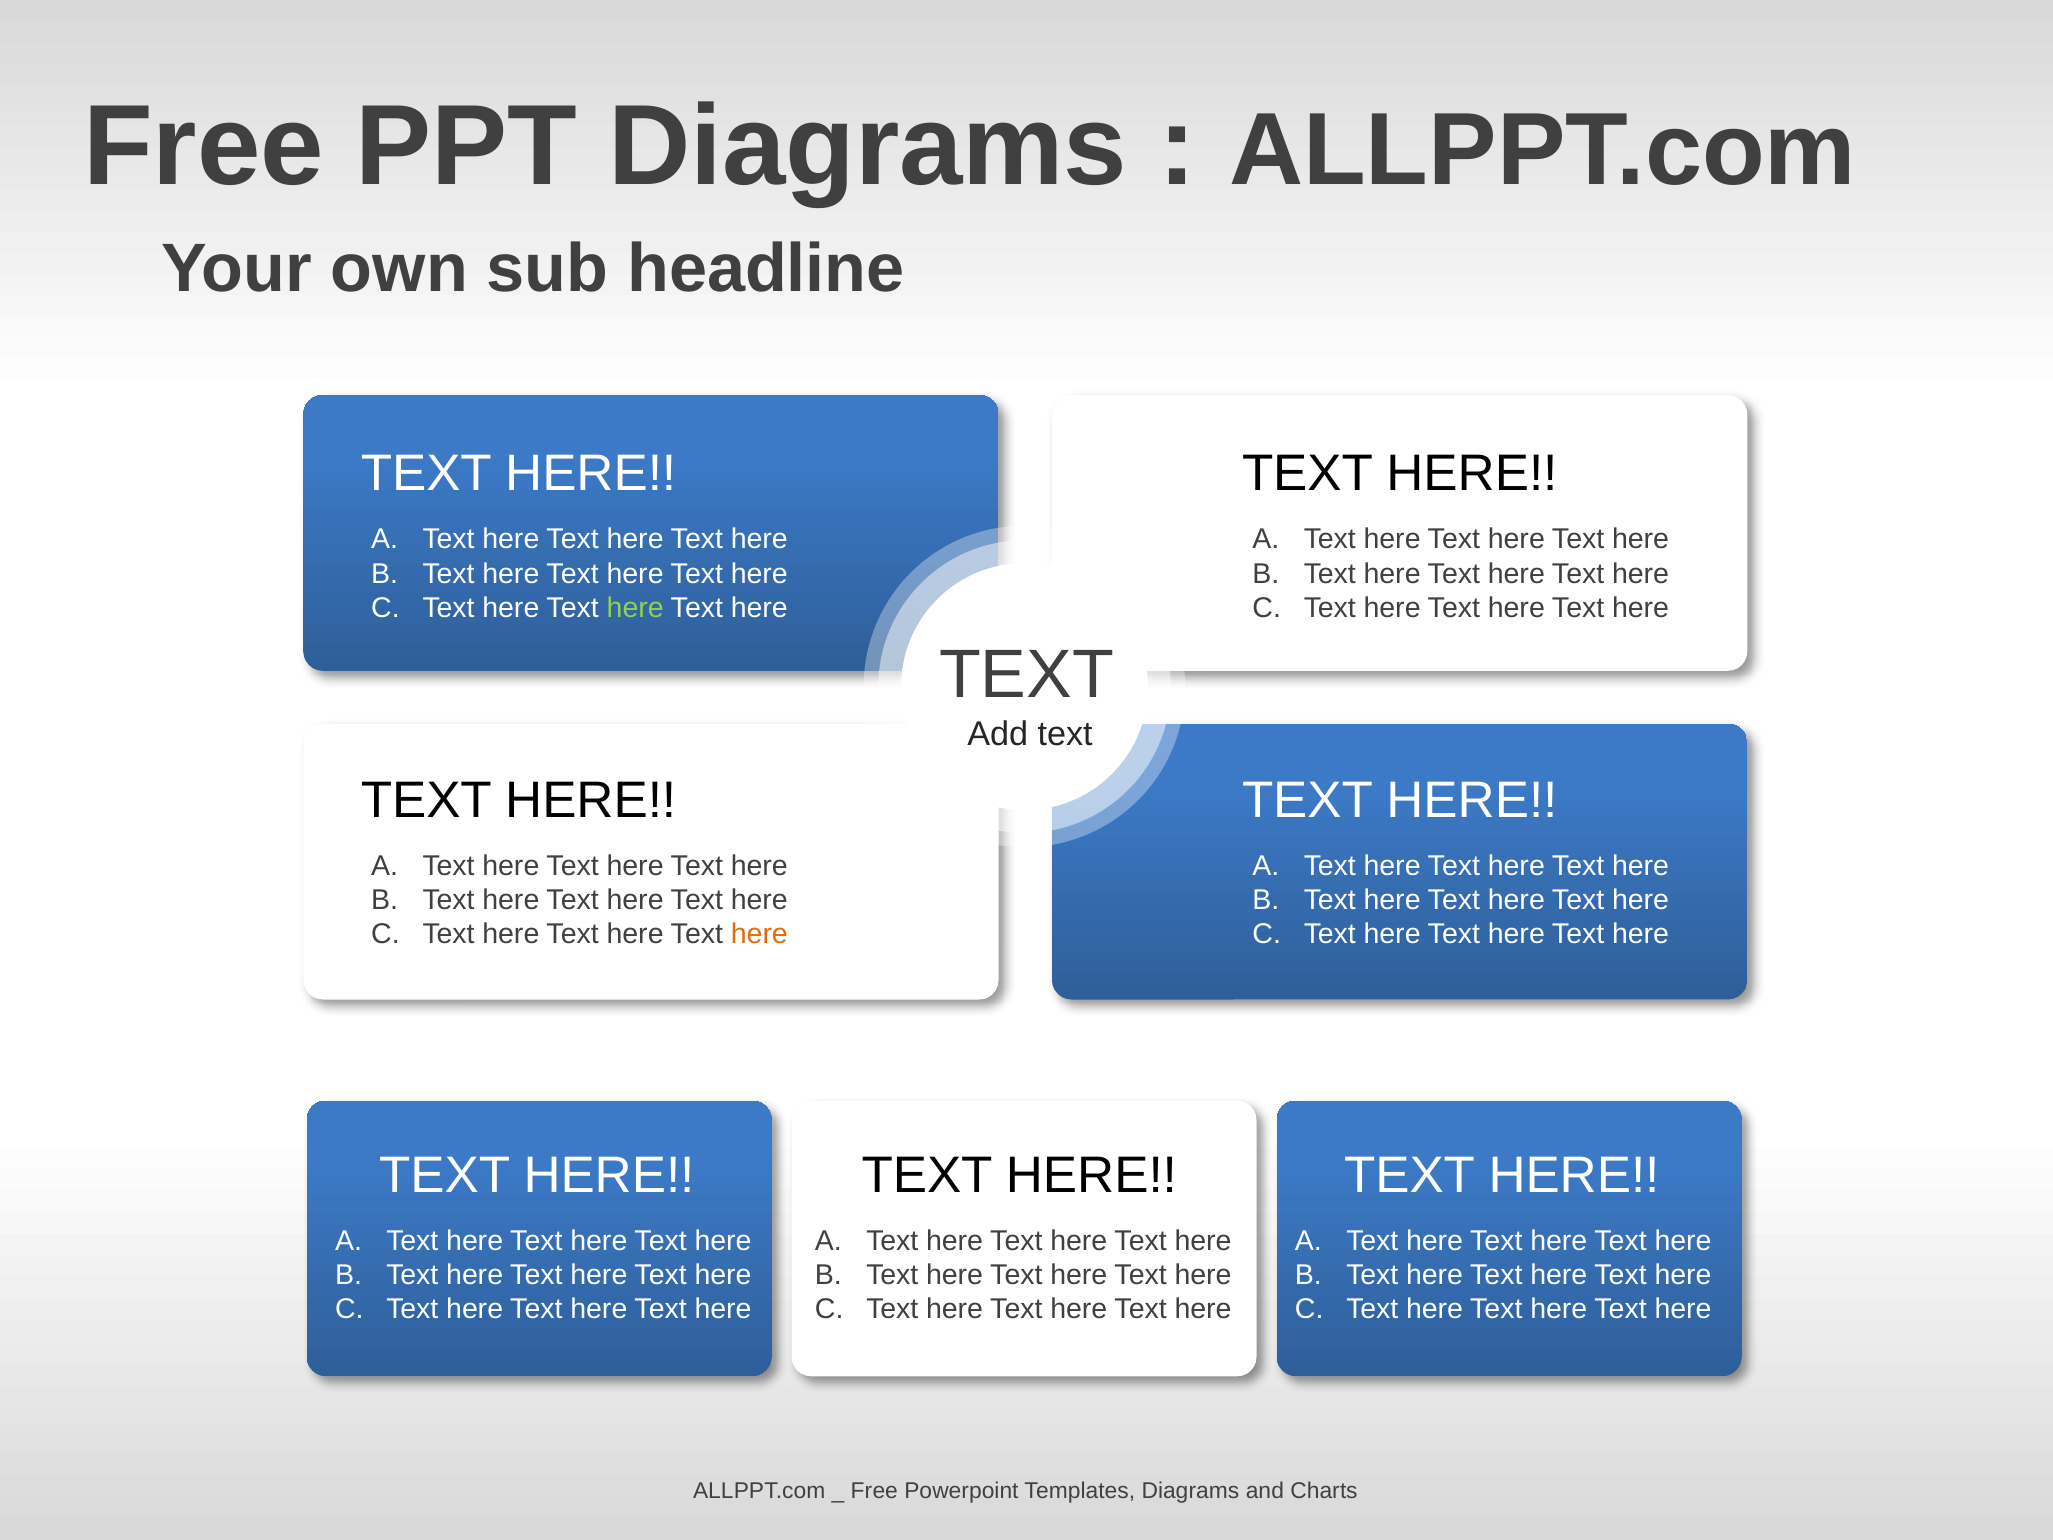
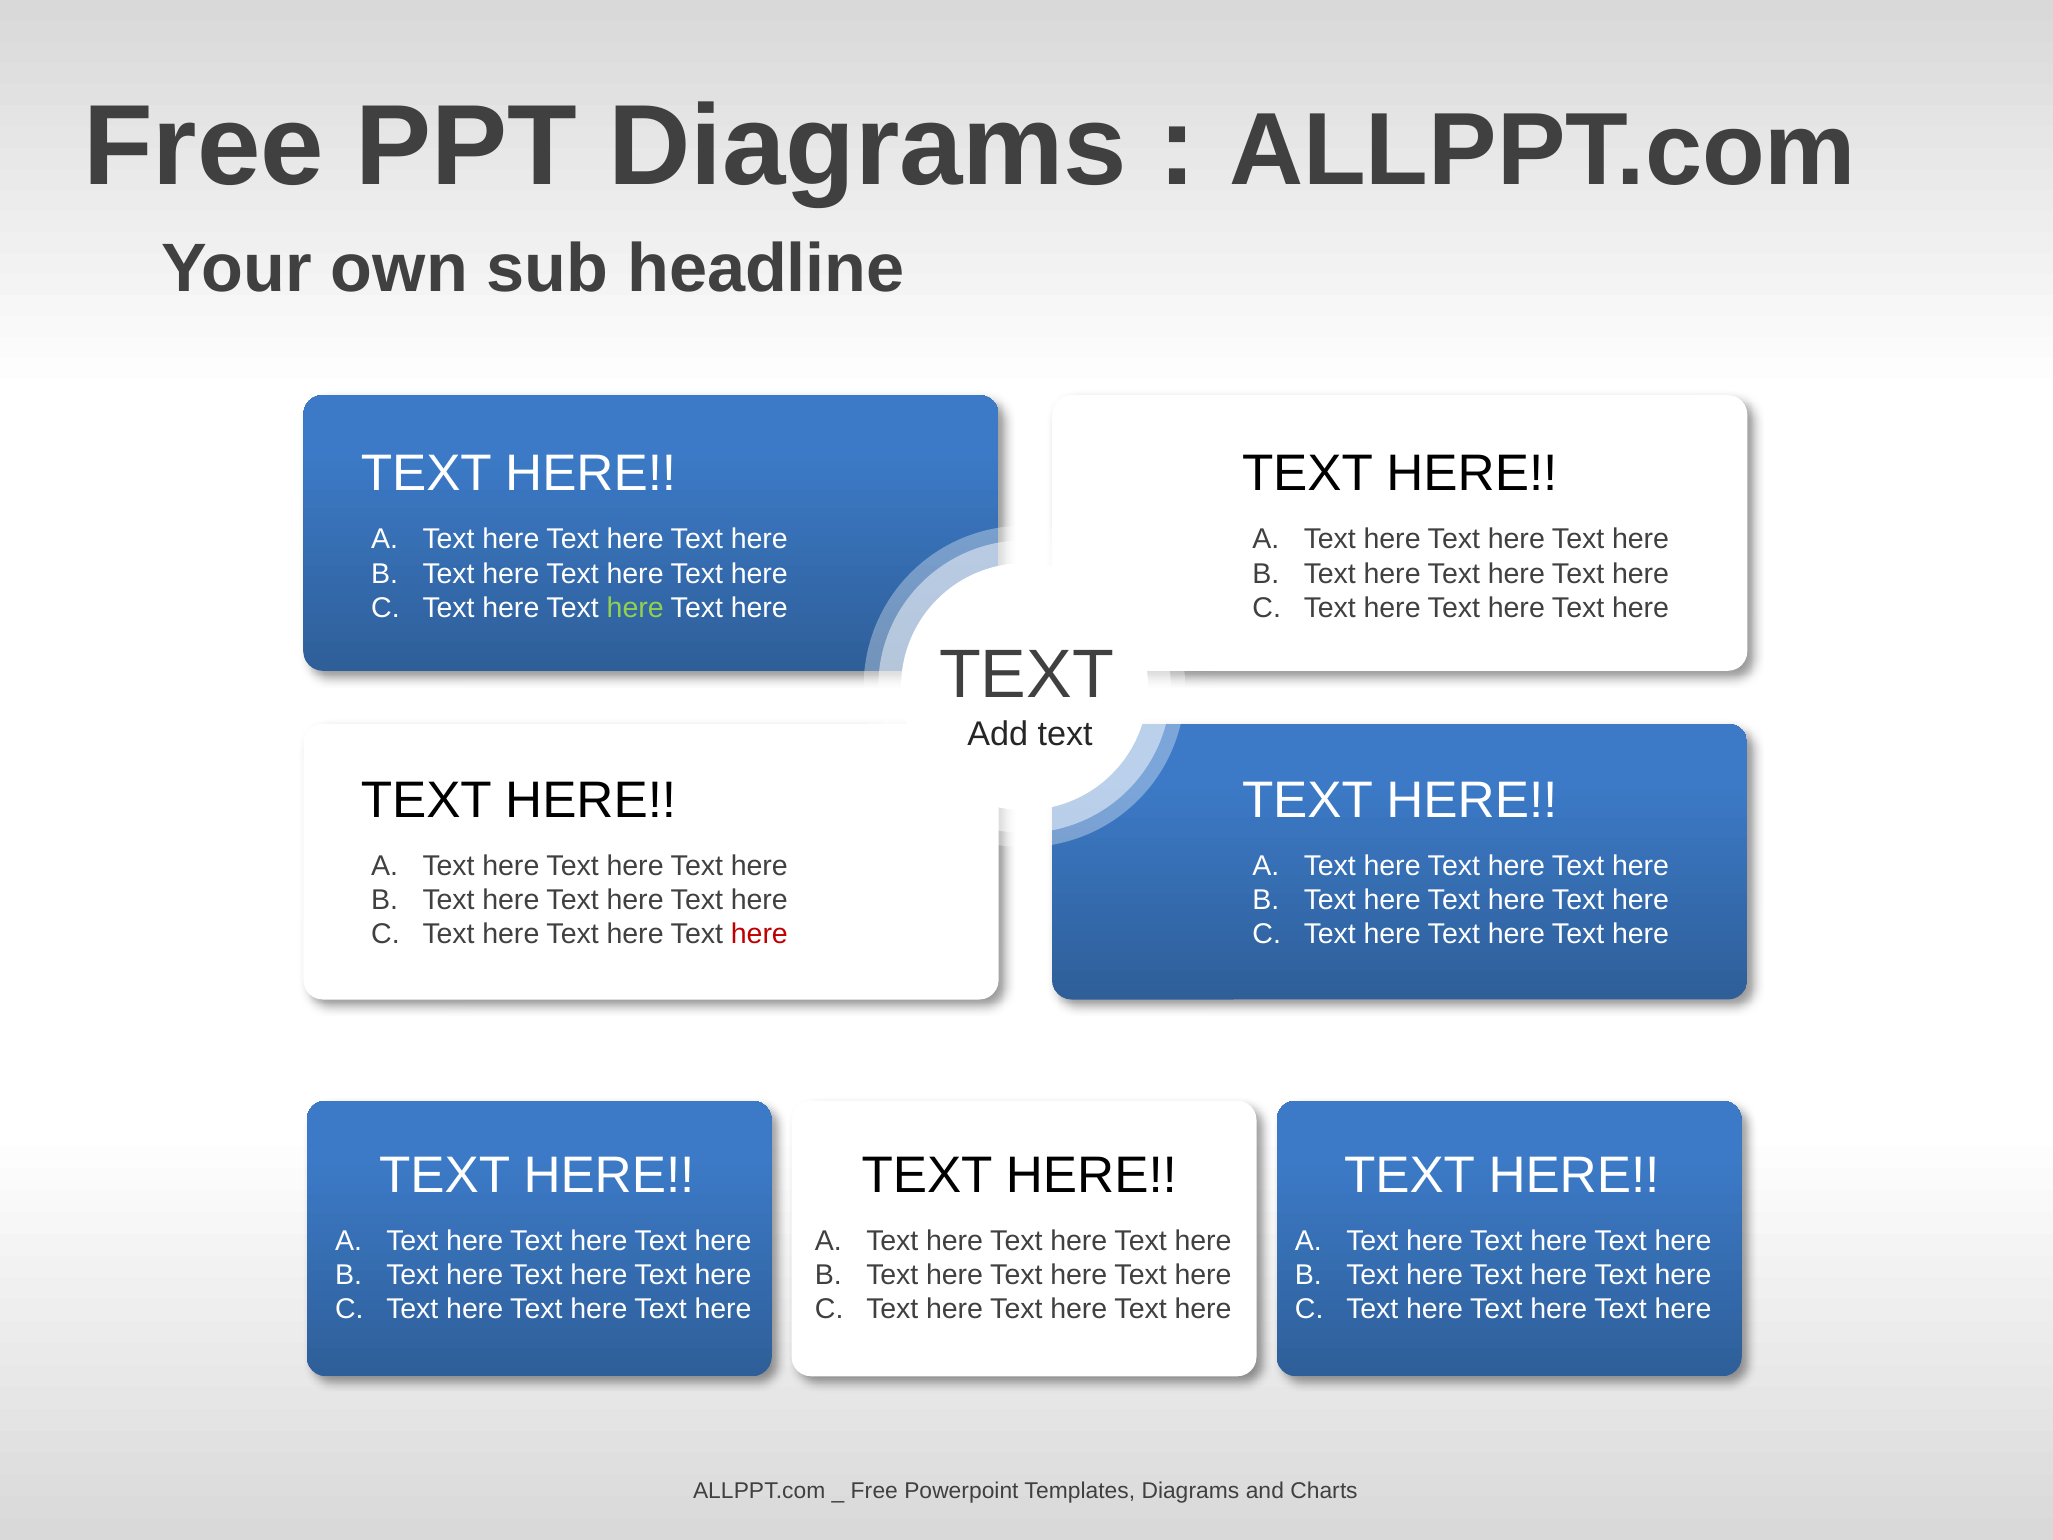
here at (759, 934) colour: orange -> red
